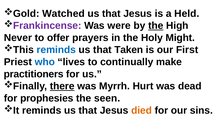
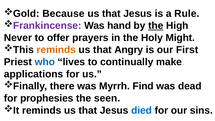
Watched: Watched -> Because
Held: Held -> Rule
were: were -> hand
reminds at (56, 50) colour: blue -> orange
Taken: Taken -> Angry
practitioners: practitioners -> applications
there underline: present -> none
Hurt: Hurt -> Find
died colour: orange -> blue
